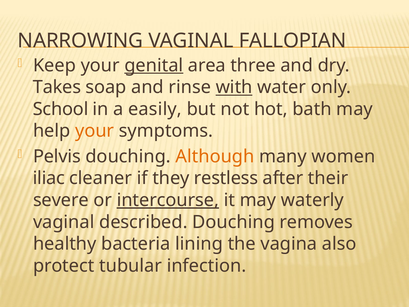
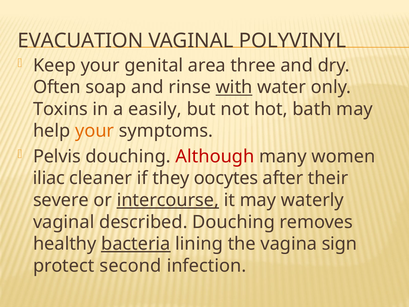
NARROWING: NARROWING -> EVACUATION
FALLOPIAN: FALLOPIAN -> POLYVINYL
genital underline: present -> none
Takes: Takes -> Often
School: School -> Toxins
Although colour: orange -> red
restless: restless -> oocytes
bacteria underline: none -> present
also: also -> sign
tubular: tubular -> second
